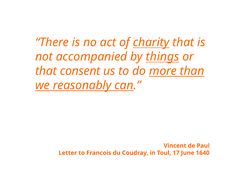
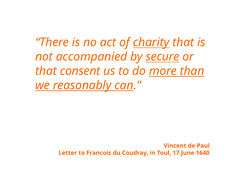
things: things -> secure
